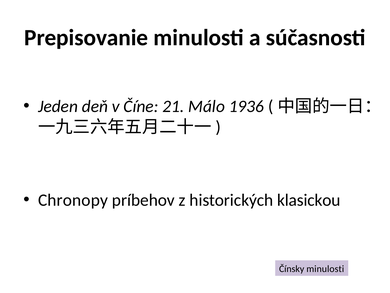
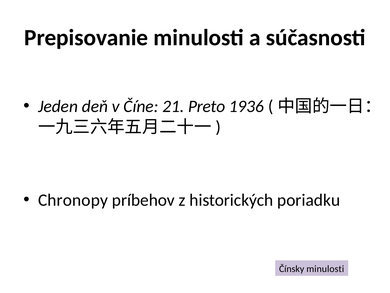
Málo: Málo -> Preto
klasickou: klasickou -> poriadku
